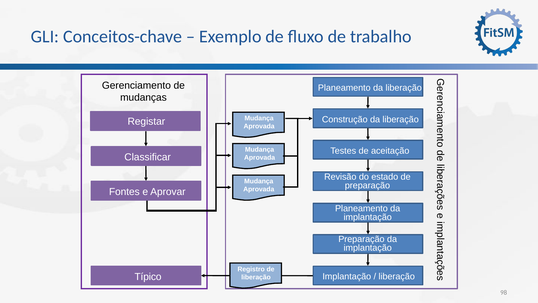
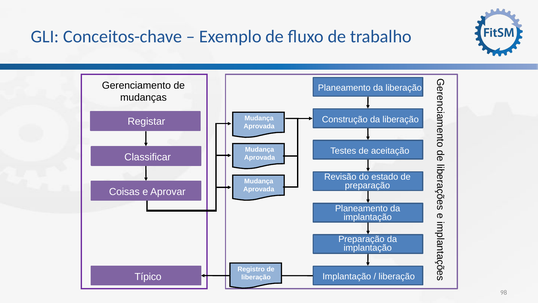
Fontes: Fontes -> Coisas
